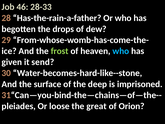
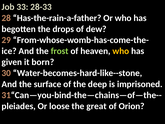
46: 46 -> 33
who at (121, 51) colour: light blue -> yellow
send: send -> born
